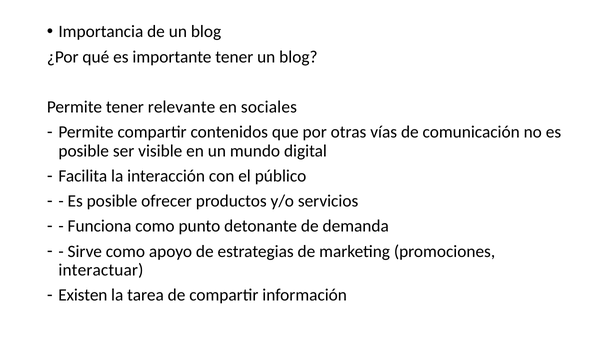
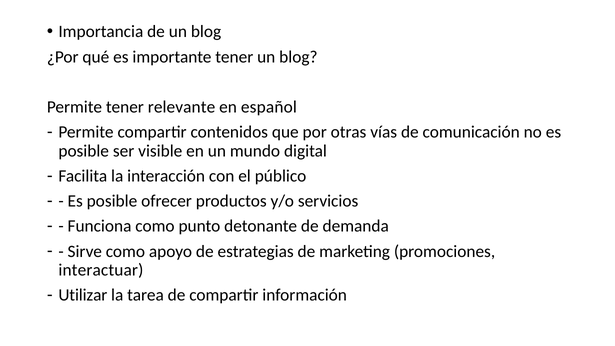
sociales: sociales -> español
Existen: Existen -> Utilizar
